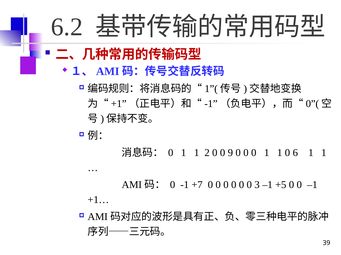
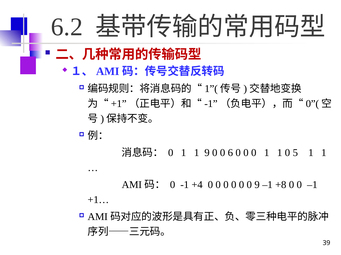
1 2: 2 -> 9
9: 9 -> 6
6: 6 -> 5
+7: +7 -> +4
0 3: 3 -> 9
+5: +5 -> +8
